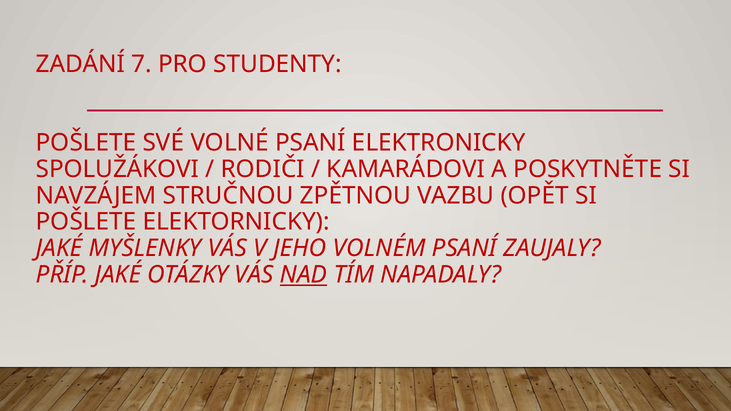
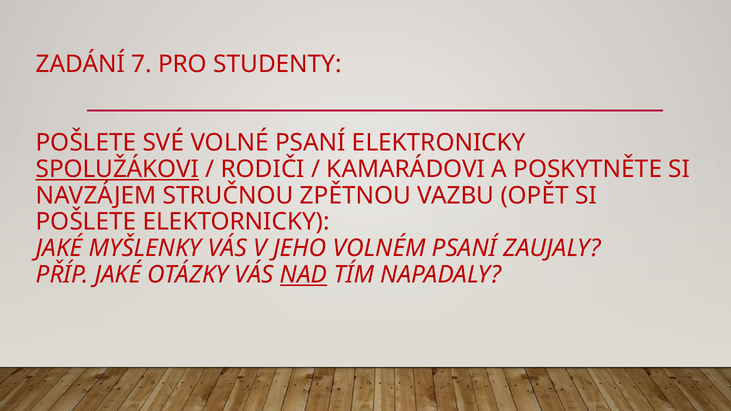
SPOLUŽÁKOVI underline: none -> present
